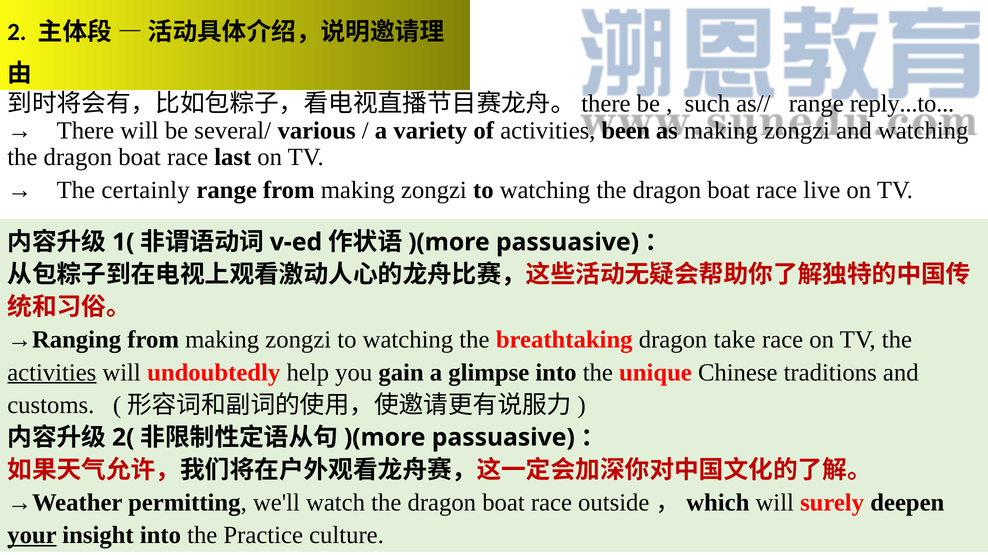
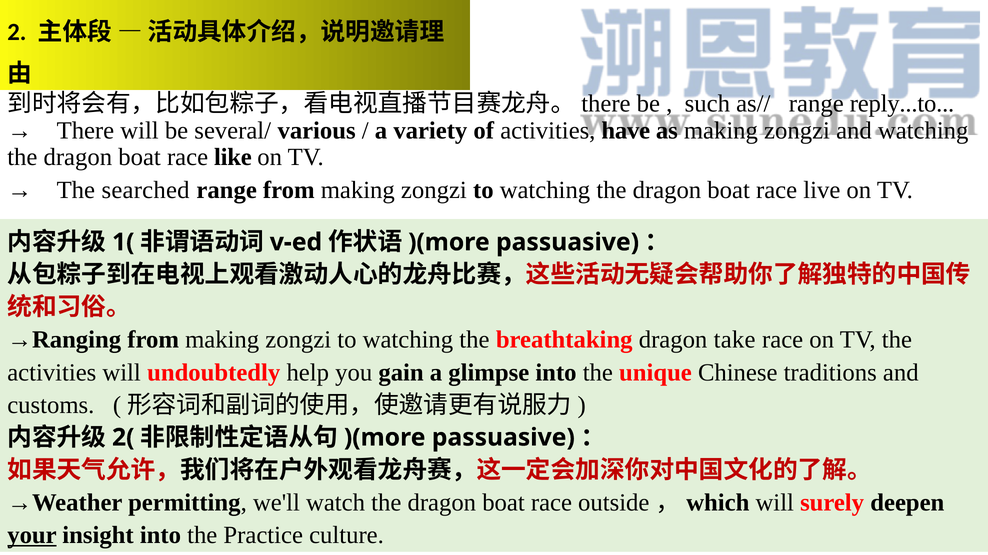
been: been -> have
last: last -> like
certainly: certainly -> searched
activities at (52, 373) underline: present -> none
